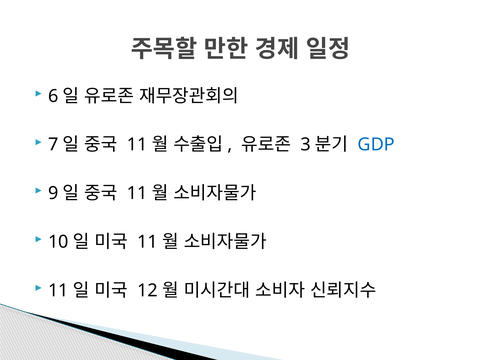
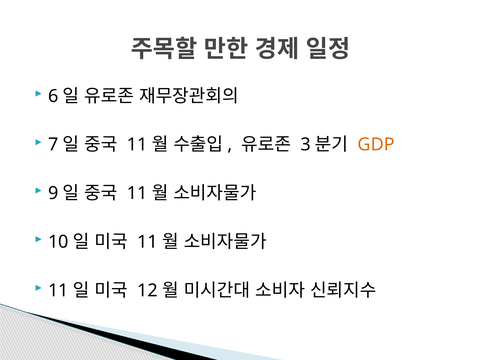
GDP colour: blue -> orange
